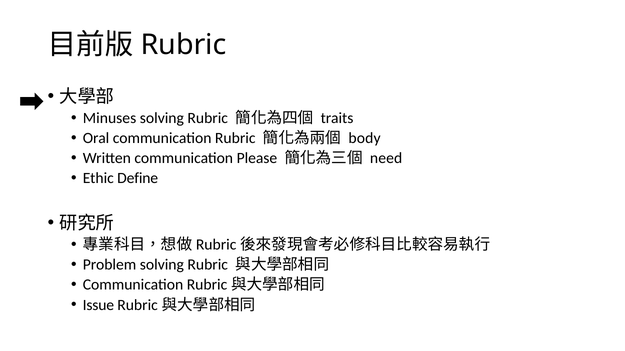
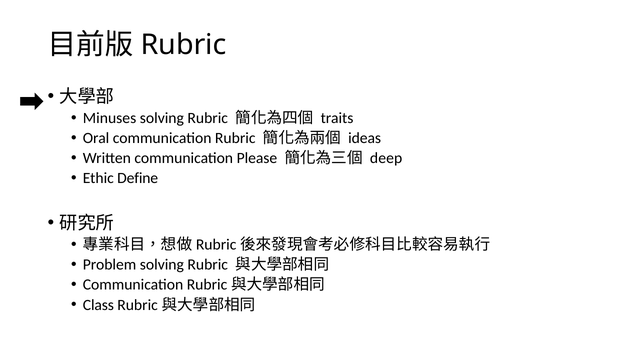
body: body -> ideas
need: need -> deep
Issue: Issue -> Class
